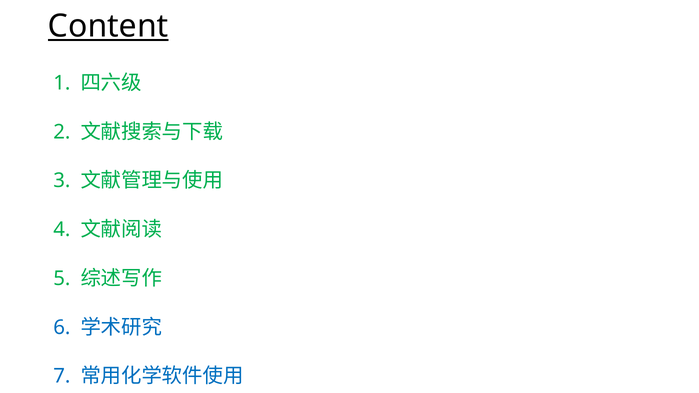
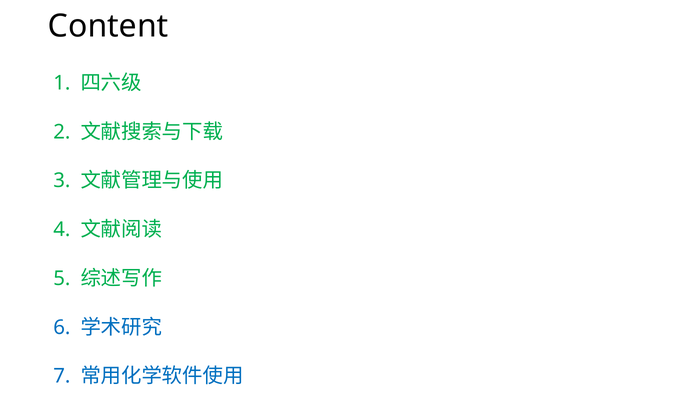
Content underline: present -> none
